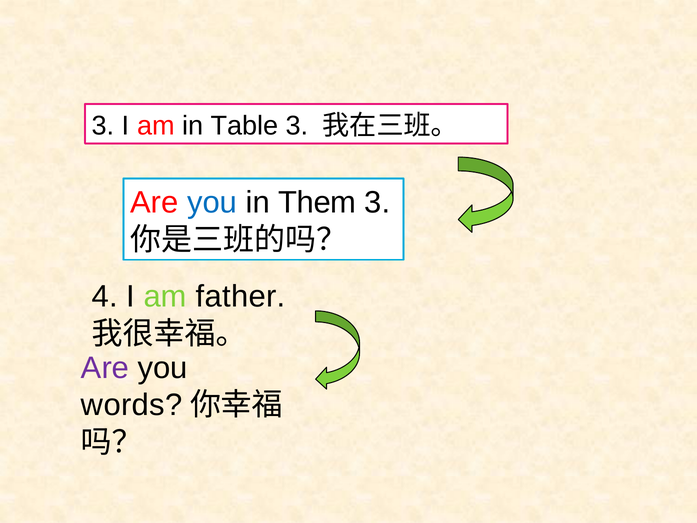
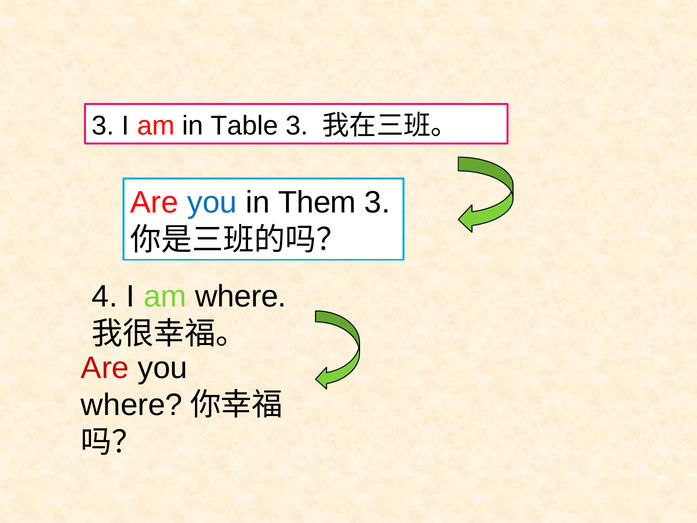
am father: father -> where
Are at (105, 368) colour: purple -> red
words at (132, 405): words -> where
